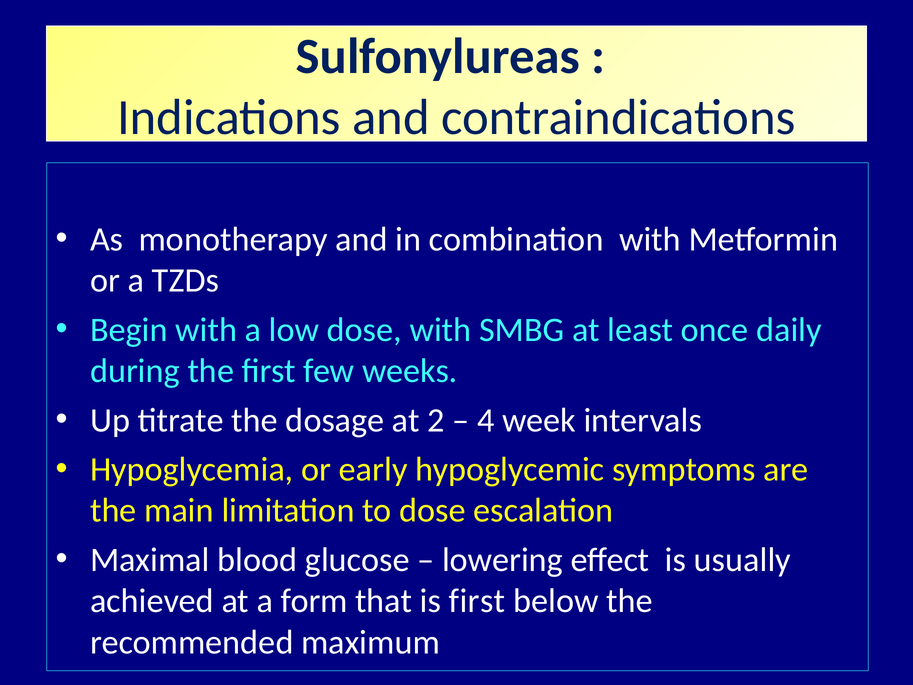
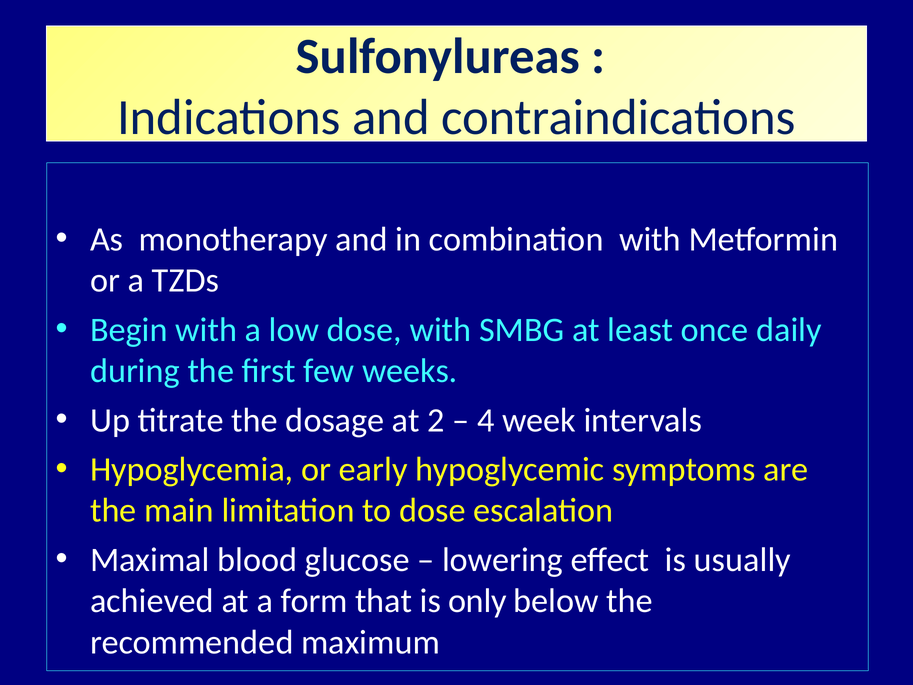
is first: first -> only
